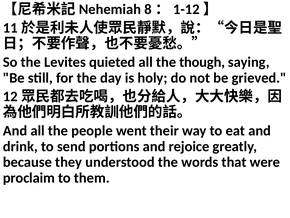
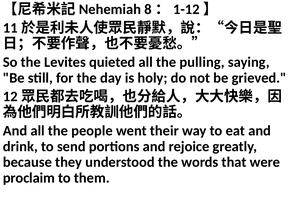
though: though -> pulling
